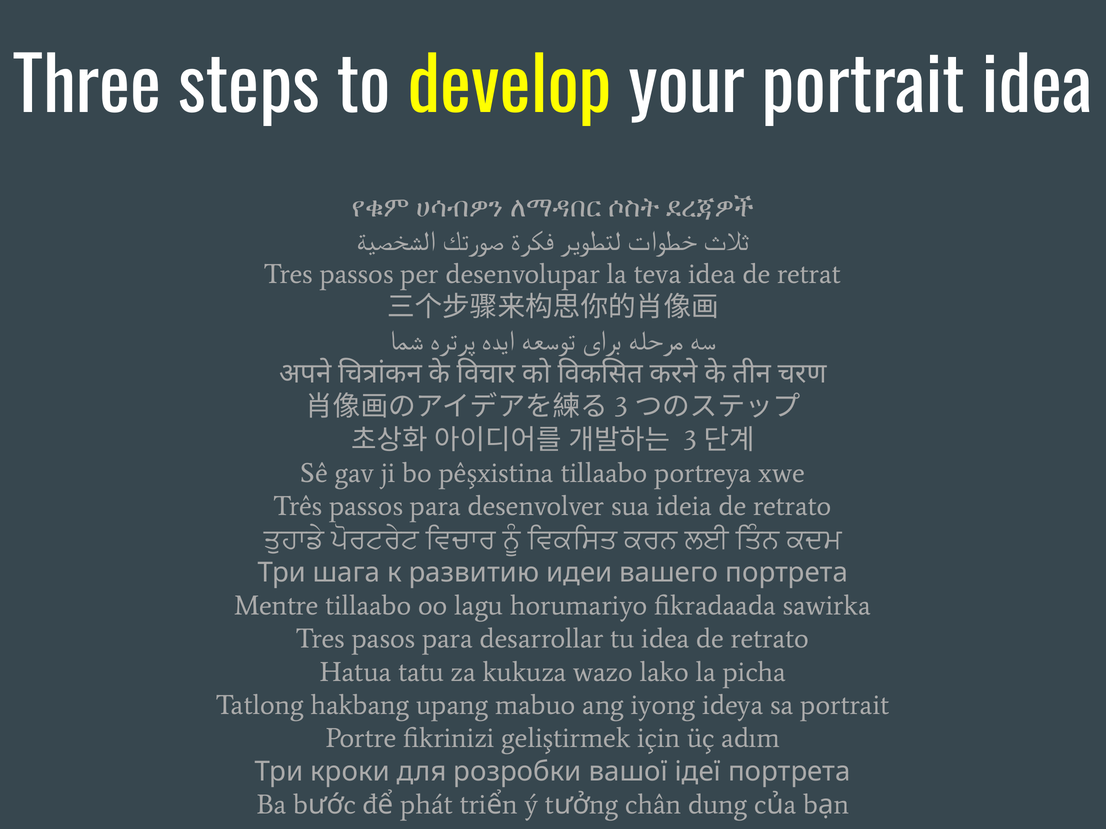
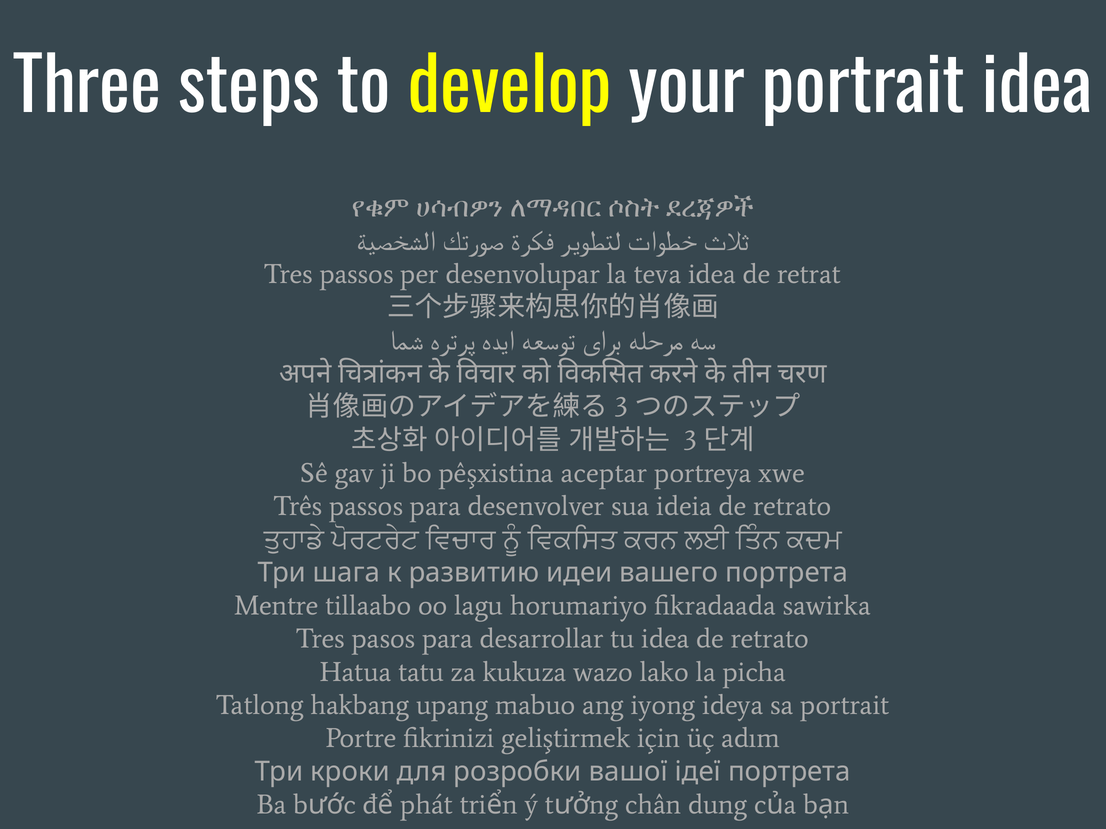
pêşxistina tillaabo: tillaabo -> aceptar
